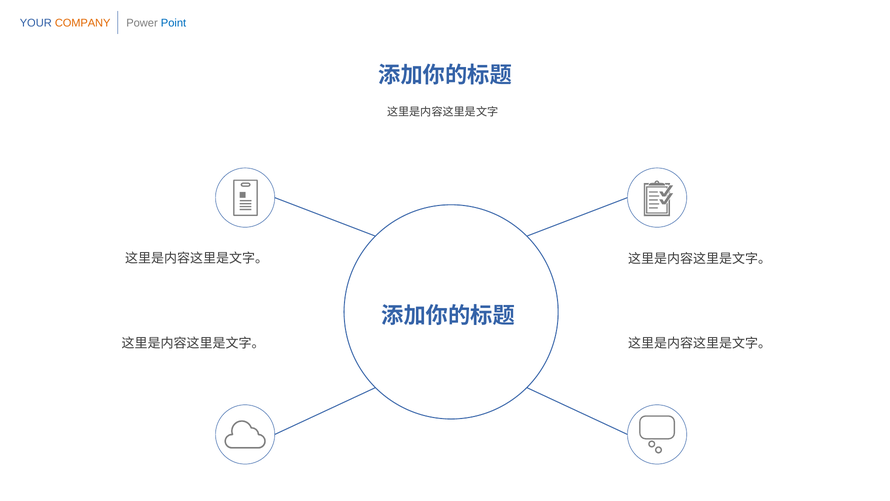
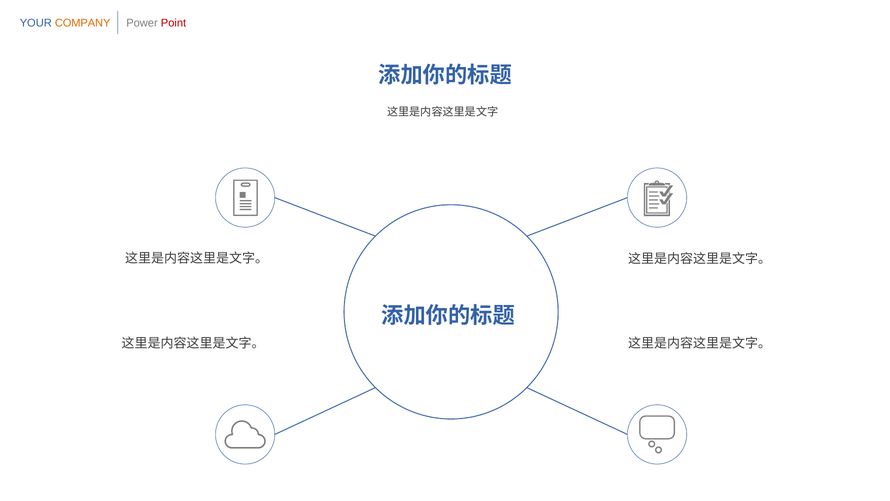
Point colour: blue -> red
